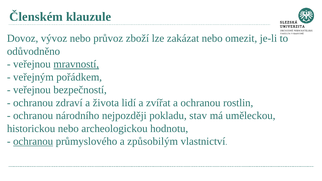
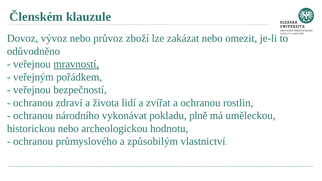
nejpozději: nejpozději -> vykonávat
stav: stav -> plně
ochranou at (33, 142) underline: present -> none
